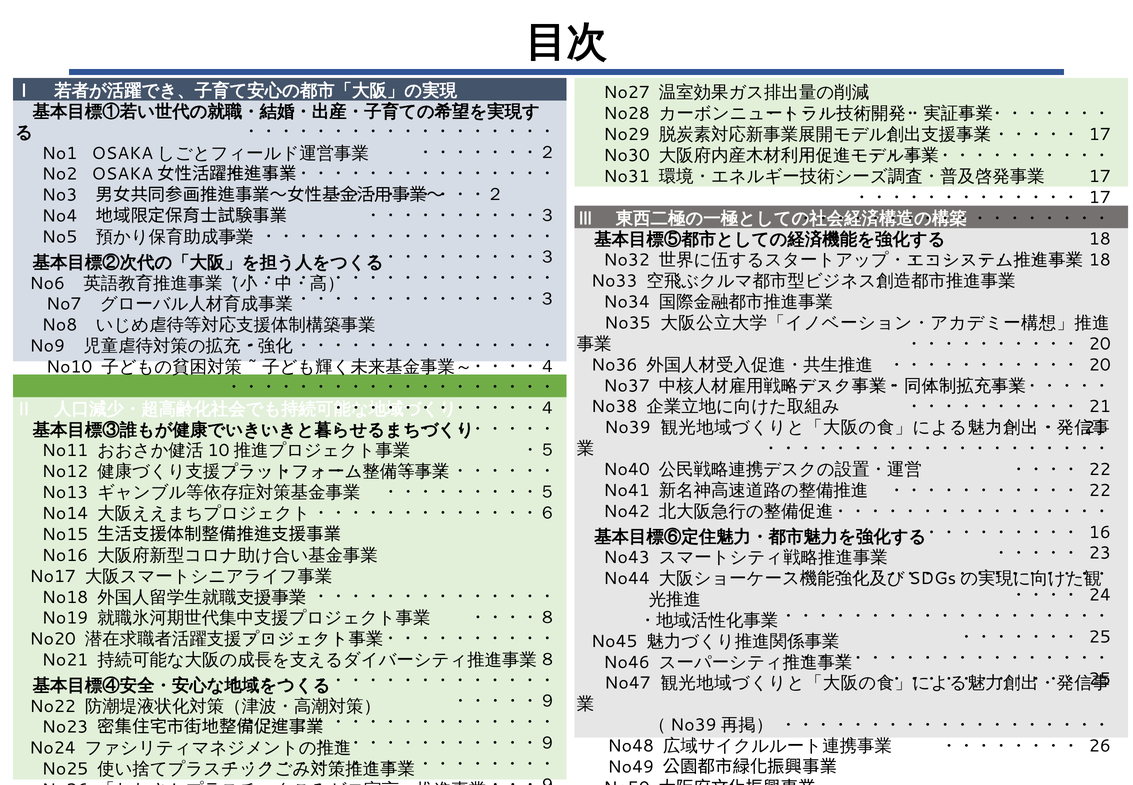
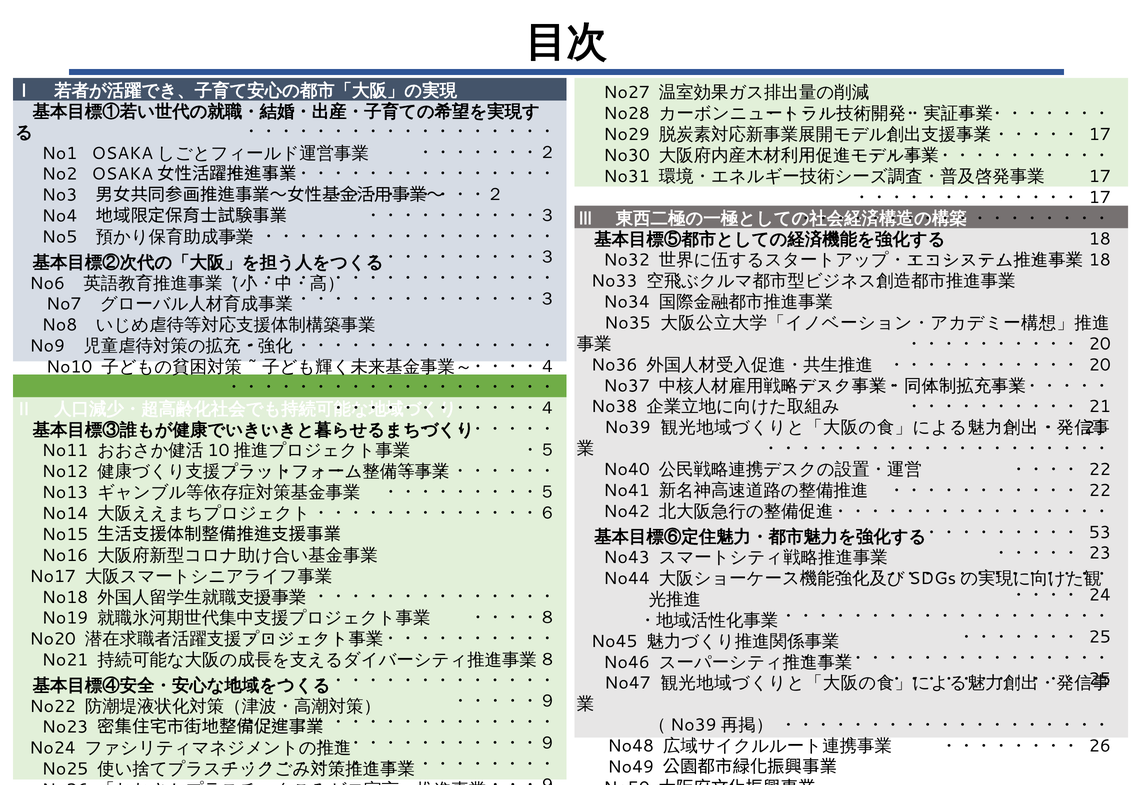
16 at (1100, 532): 16 -> 53
